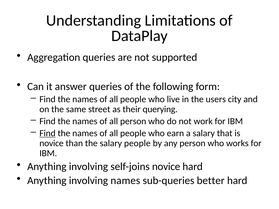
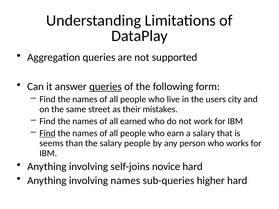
queries at (105, 87) underline: none -> present
querying: querying -> mistakes
all person: person -> earned
novice at (52, 143): novice -> seems
better: better -> higher
